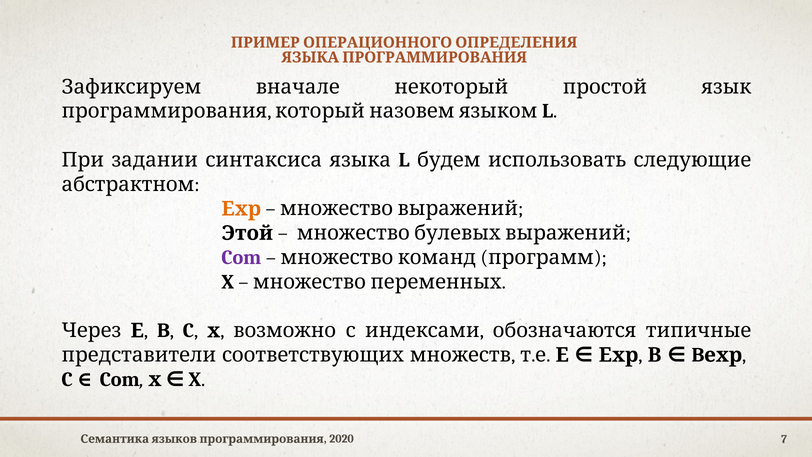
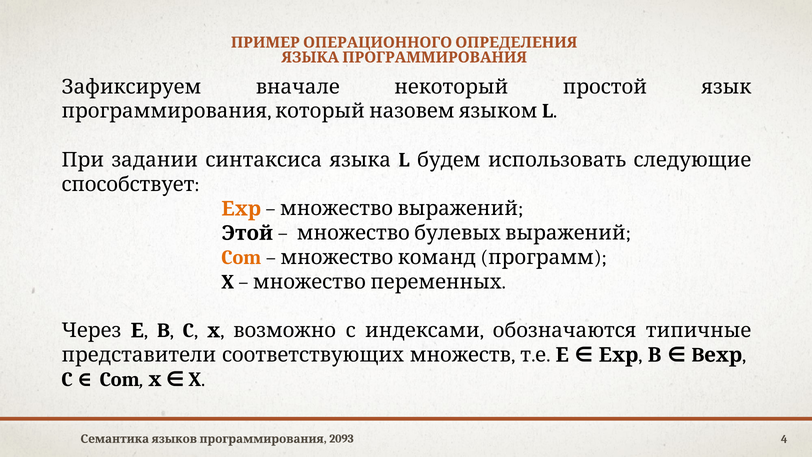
абстрактном: абстрактном -> способствует
Com at (241, 257) colour: purple -> orange
2020: 2020 -> 2093
7: 7 -> 4
